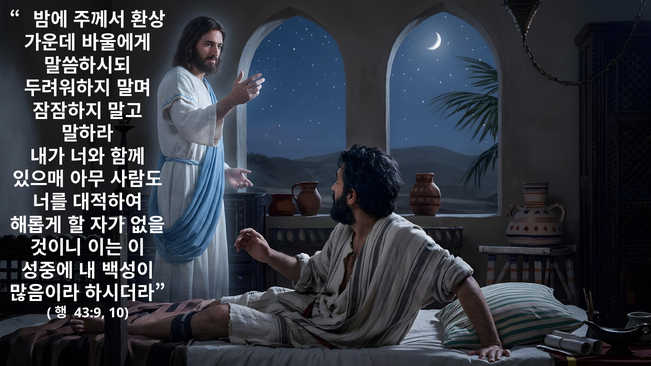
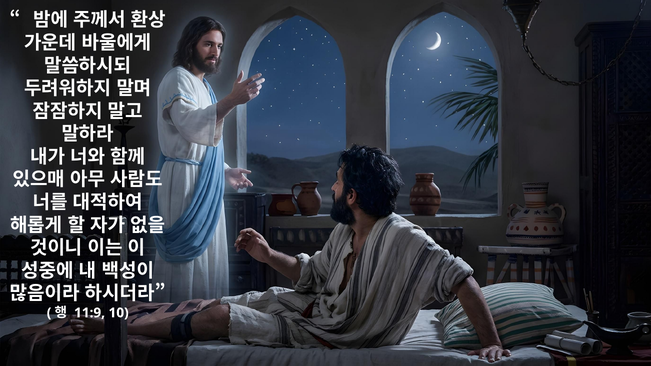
43:9: 43:9 -> 11:9
